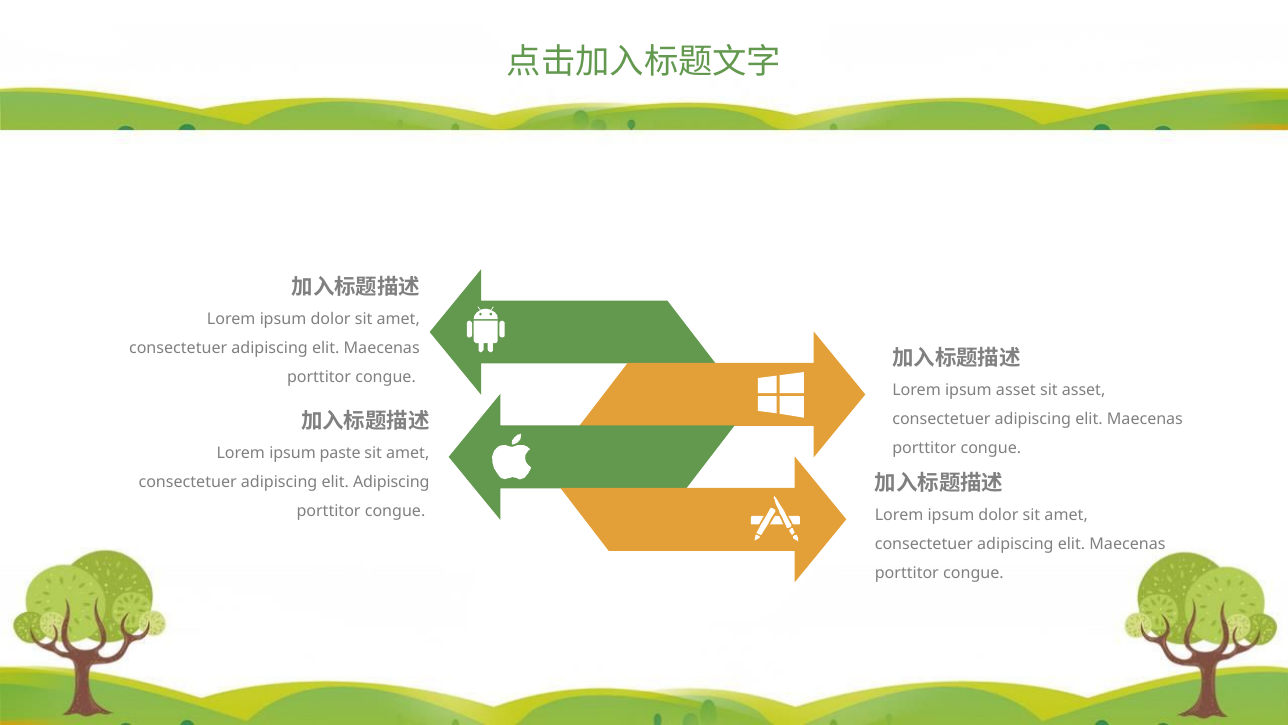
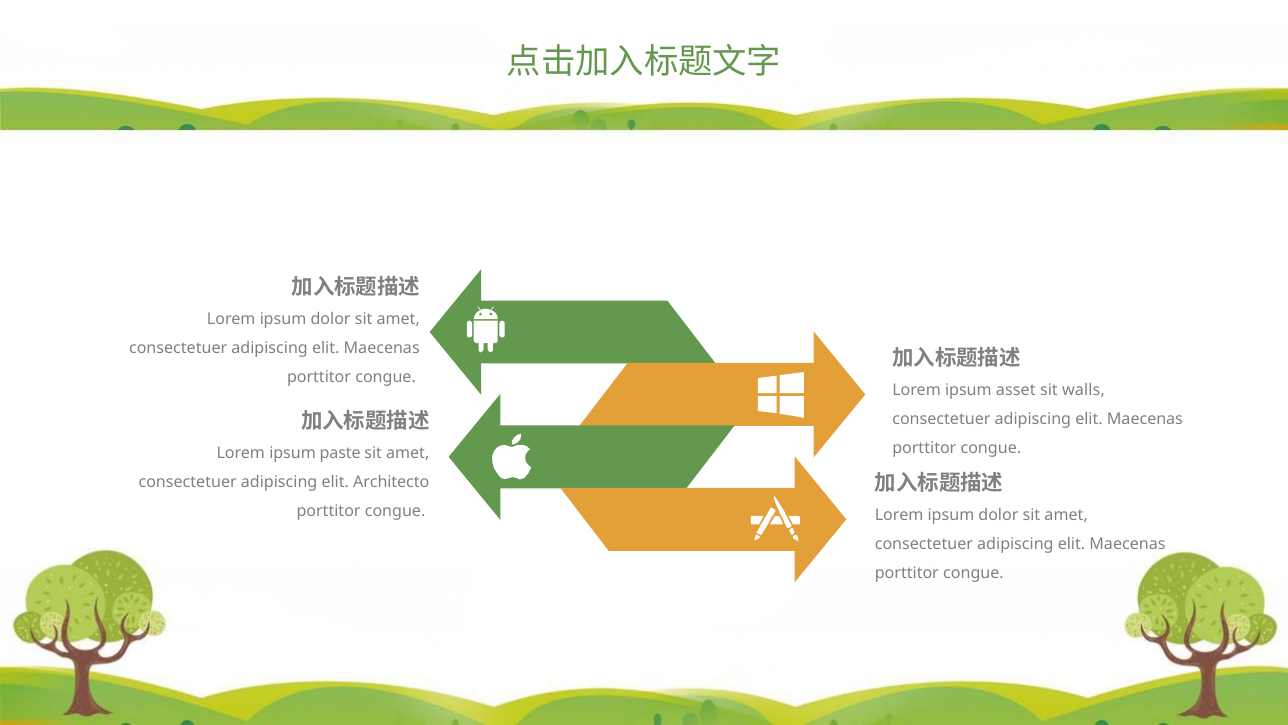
sit asset: asset -> walls
elit Adipiscing: Adipiscing -> Architecto
